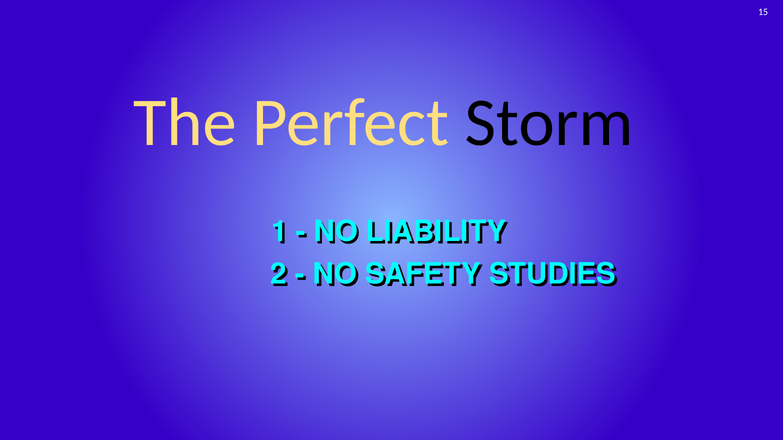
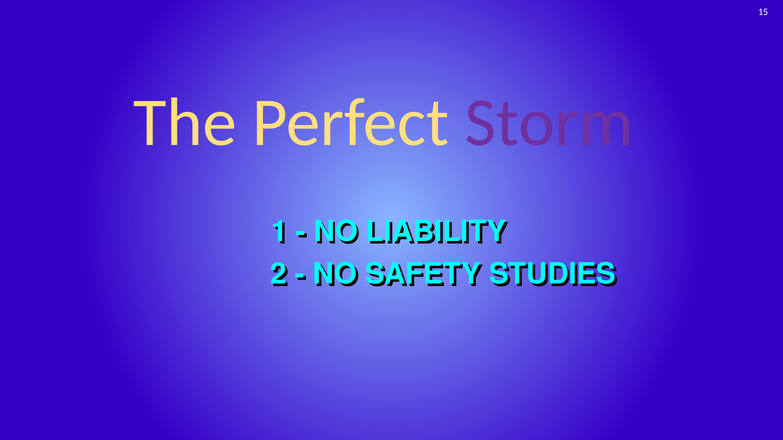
Storm colour: black -> purple
